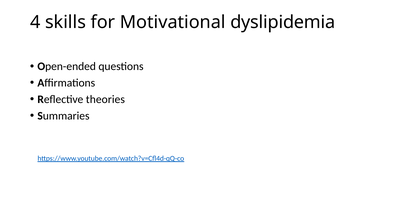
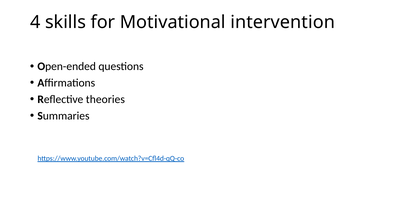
dyslipidemia: dyslipidemia -> intervention
